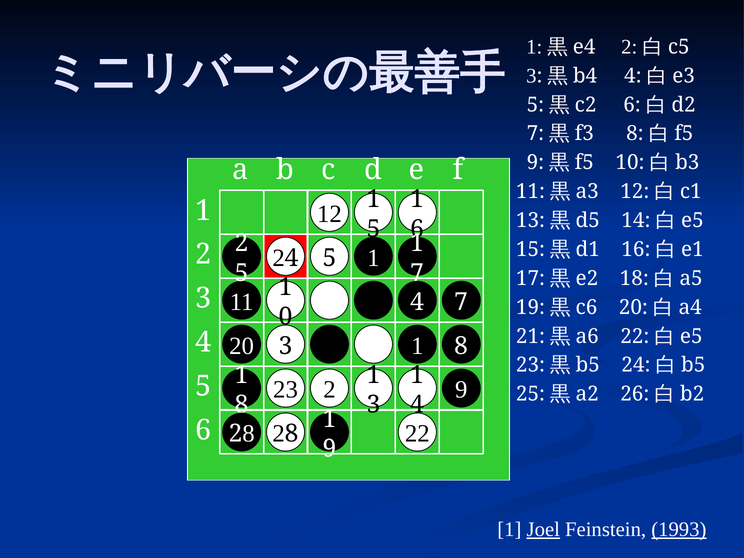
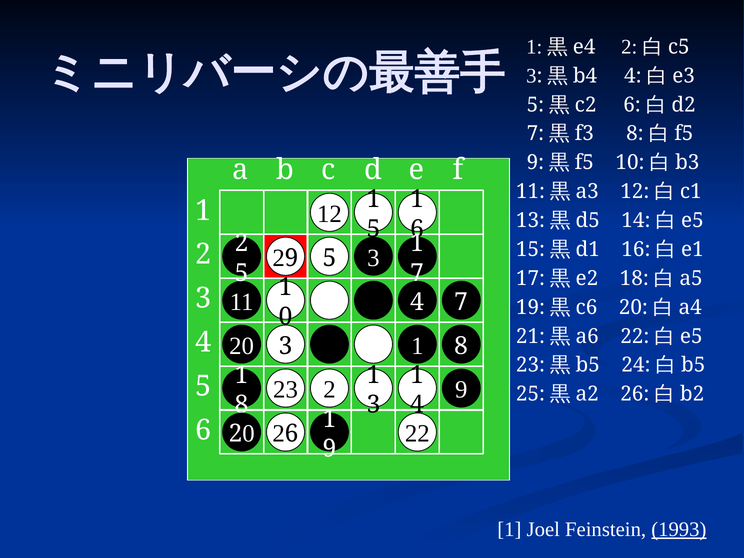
2 4: 4 -> 9
1 at (373, 258): 1 -> 3
8 at (292, 434): 8 -> 6
8 at (248, 434): 8 -> 0
Joel underline: present -> none
